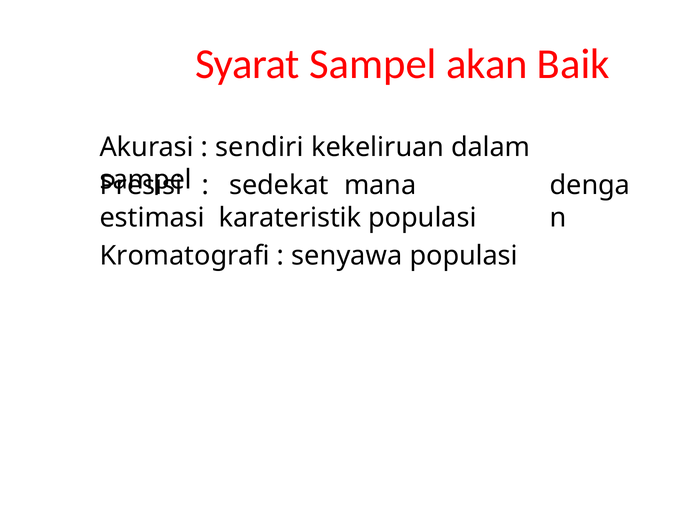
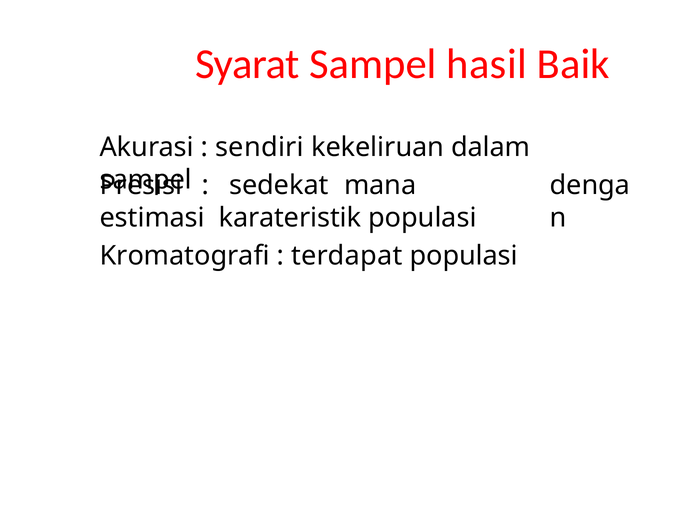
akan: akan -> hasil
senyawa: senyawa -> terdapat
